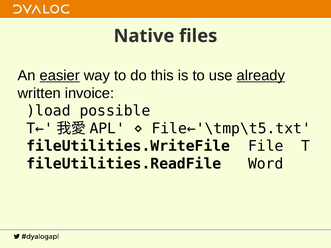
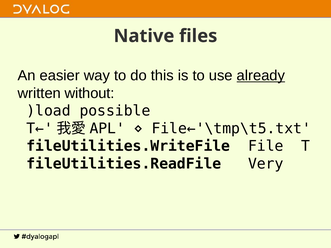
easier underline: present -> none
invoice: invoice -> without
Word: Word -> Very
